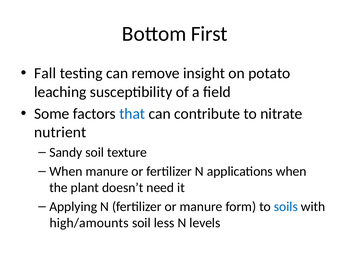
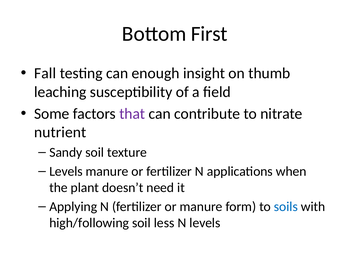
remove: remove -> enough
potato: potato -> thumb
that colour: blue -> purple
When at (66, 171): When -> Levels
high/amounts: high/amounts -> high/following
